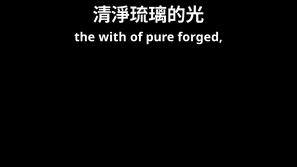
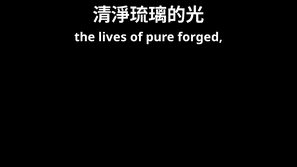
with: with -> lives
